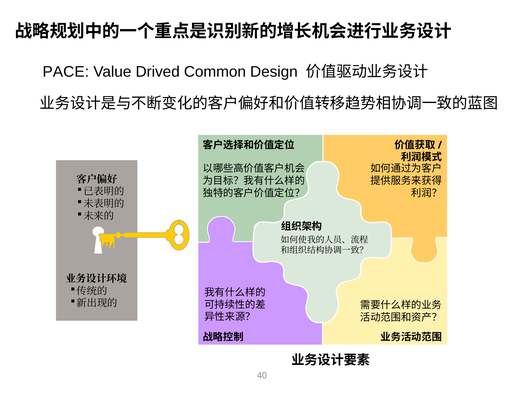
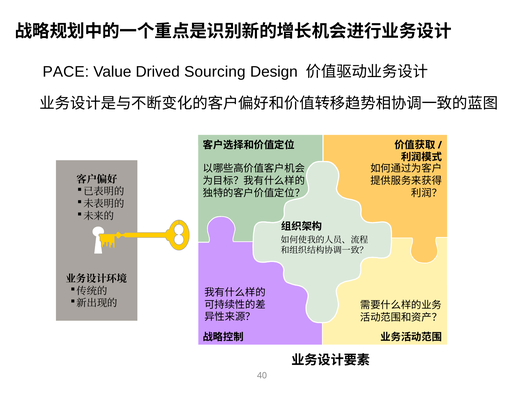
Common: Common -> Sourcing
